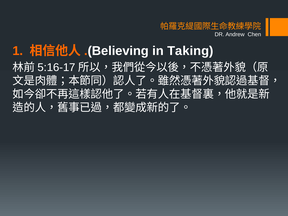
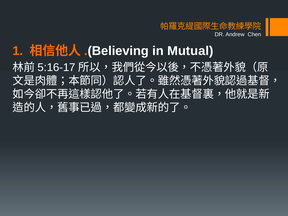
Taking: Taking -> Mutual
